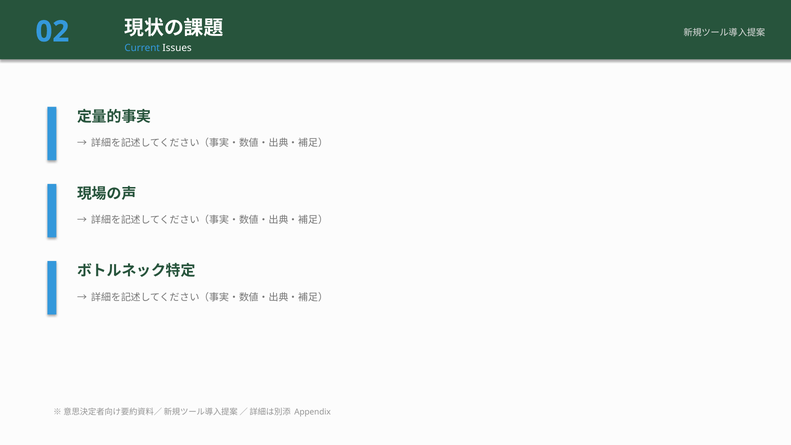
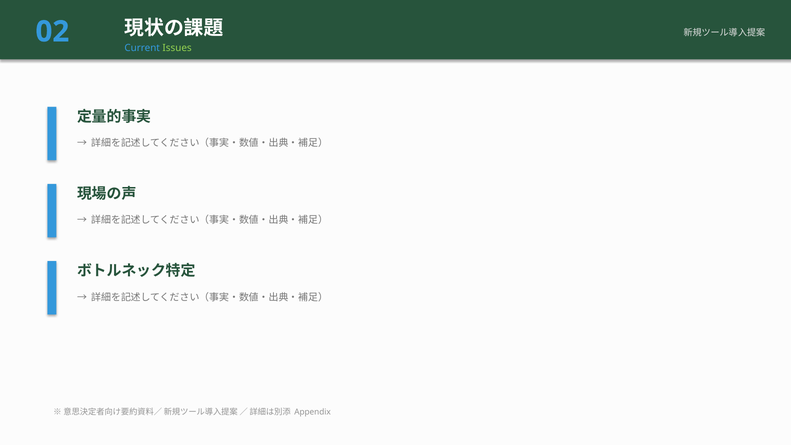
Issues colour: white -> light green
